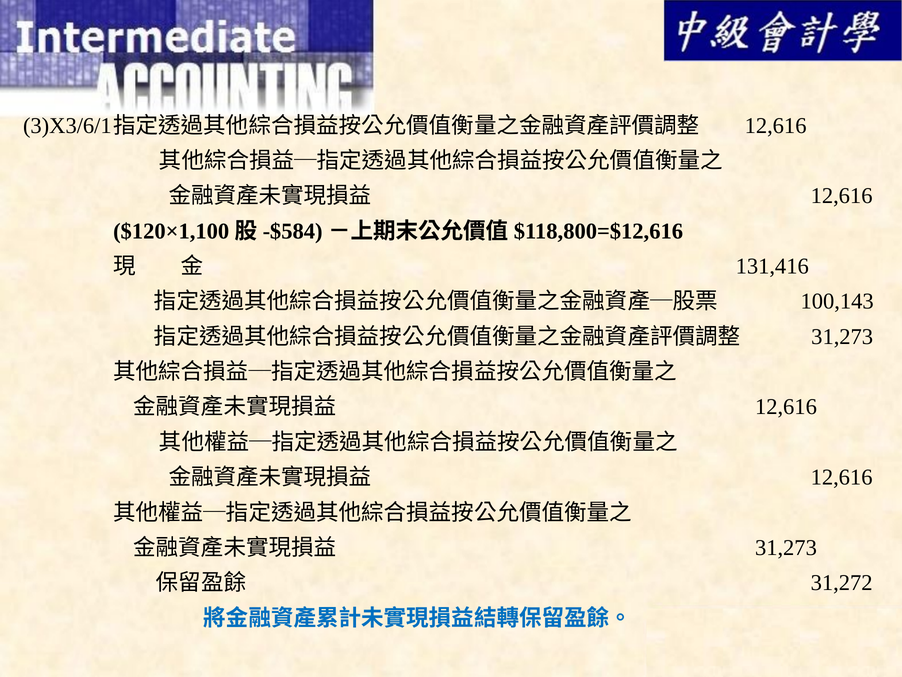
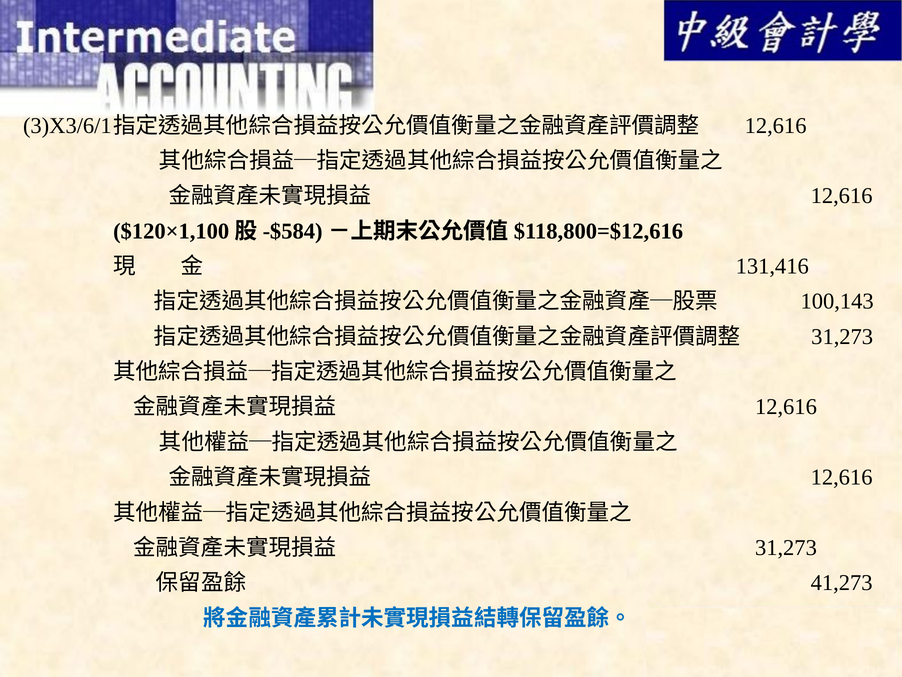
31,272: 31,272 -> 41,273
